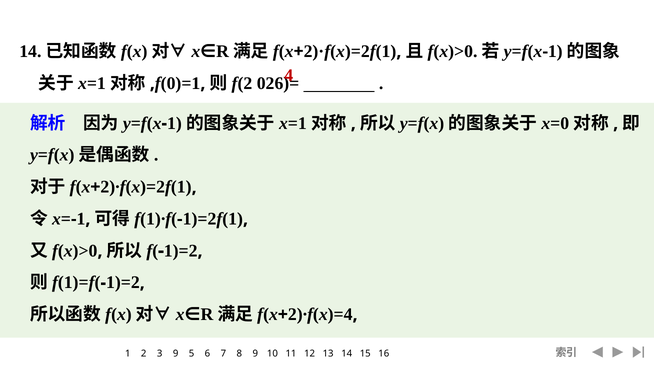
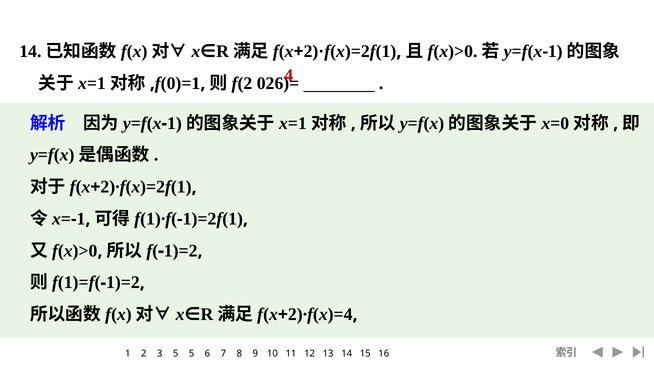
9 at (176, 354): 9 -> 5
